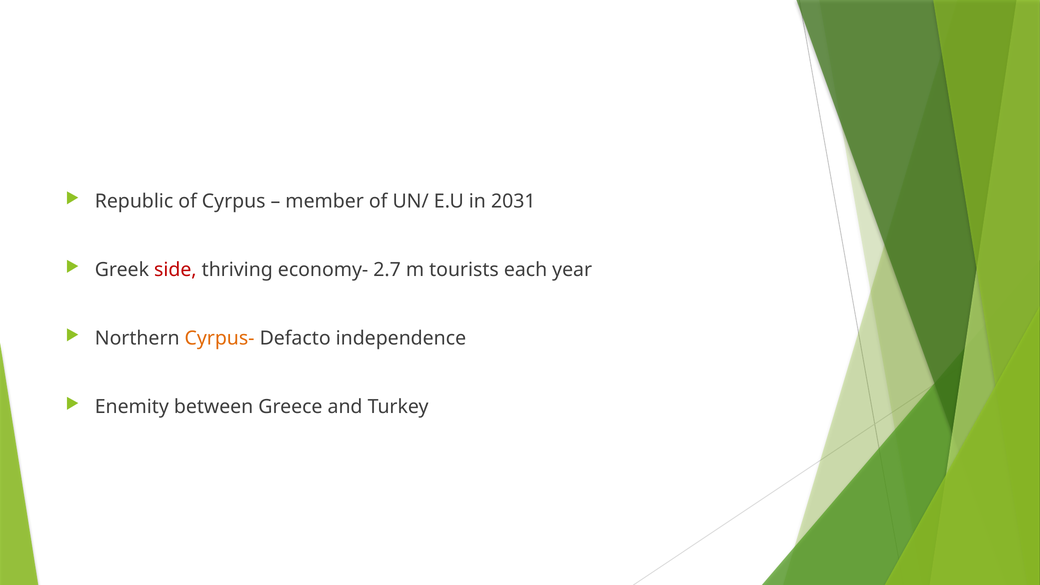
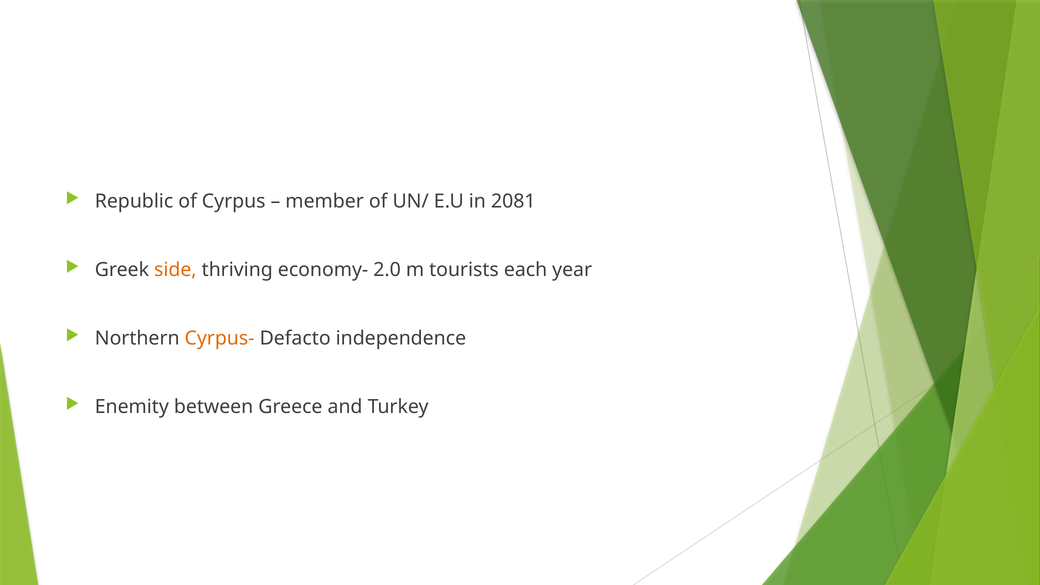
2031: 2031 -> 2081
side colour: red -> orange
2.7: 2.7 -> 2.0
